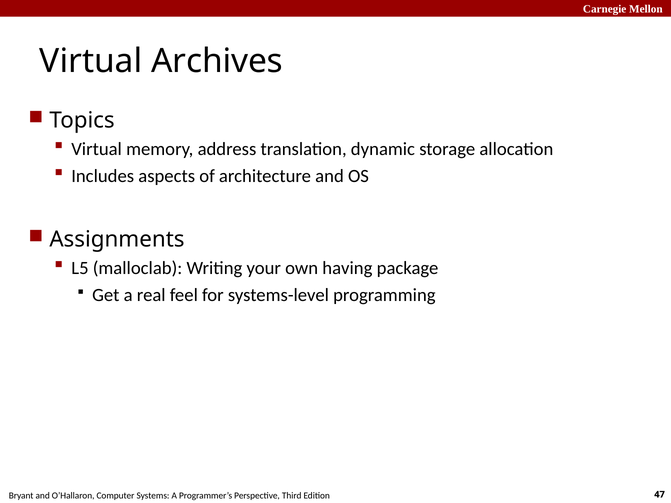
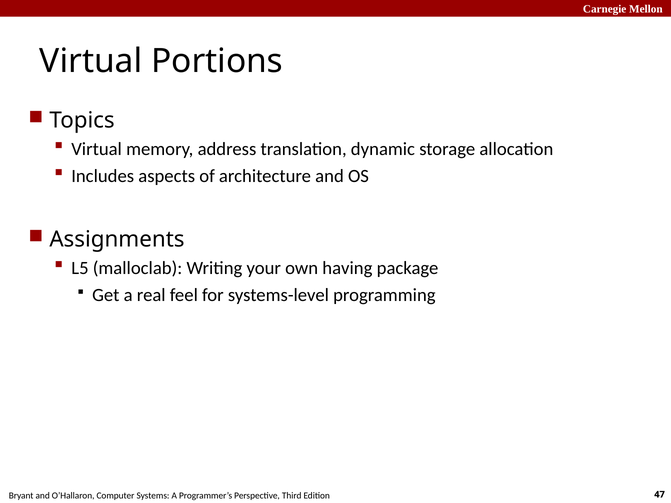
Archives: Archives -> Portions
